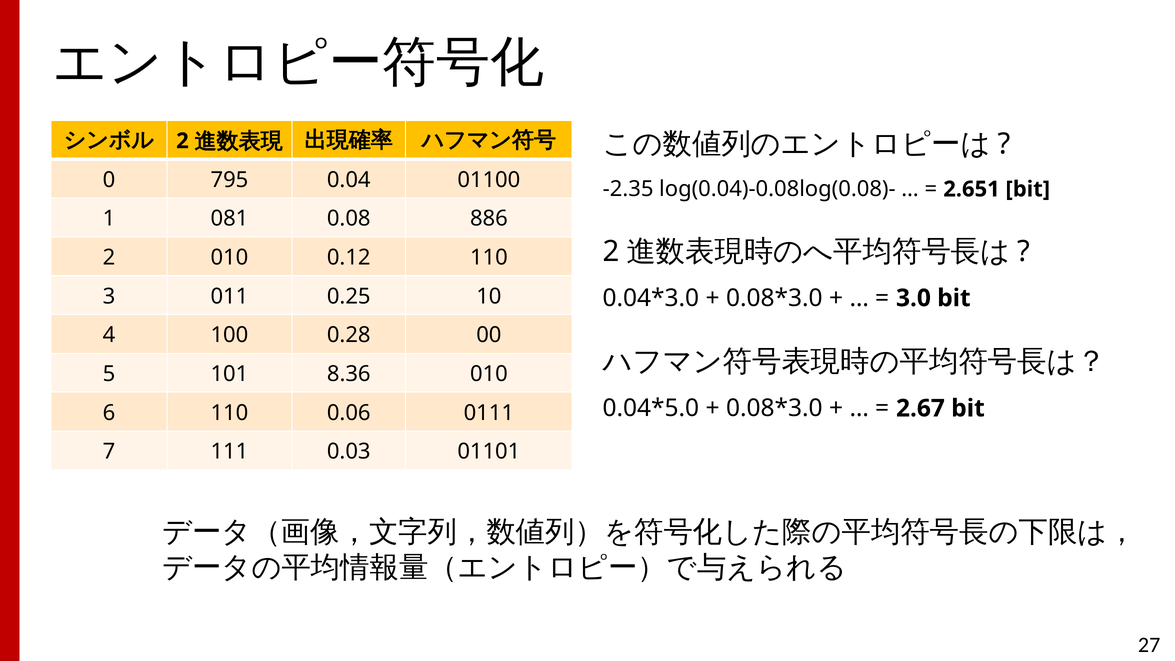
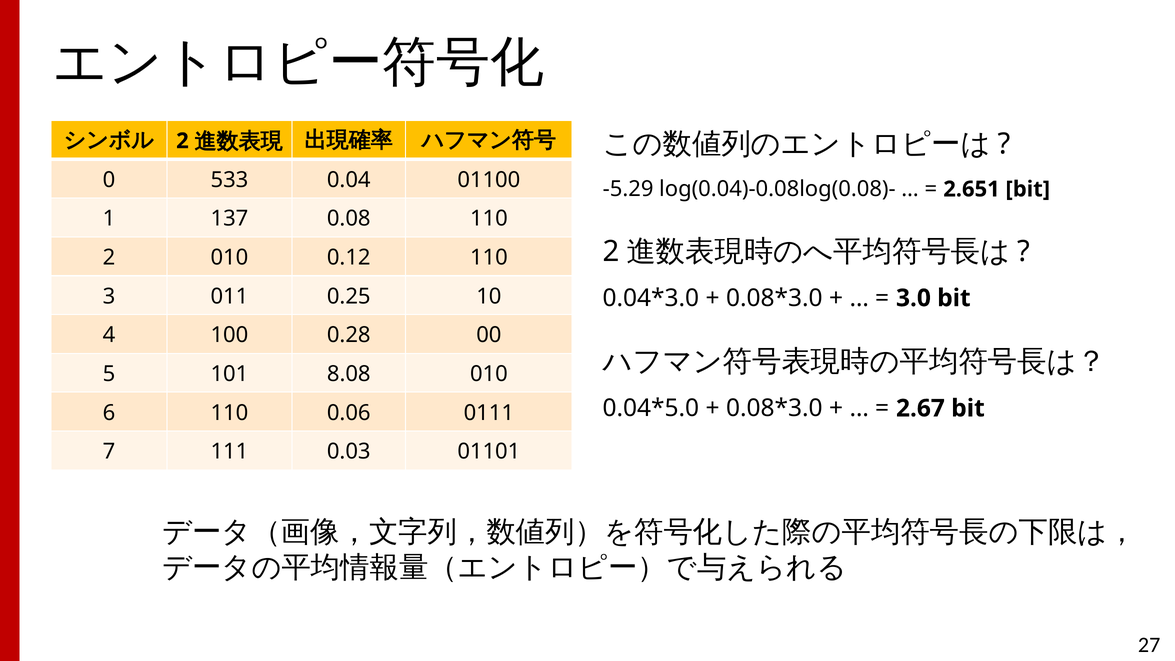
795: 795 -> 533
-2.35: -2.35 -> -5.29
081: 081 -> 137
0.08 886: 886 -> 110
8.36: 8.36 -> 8.08
